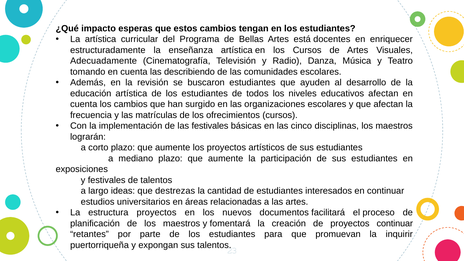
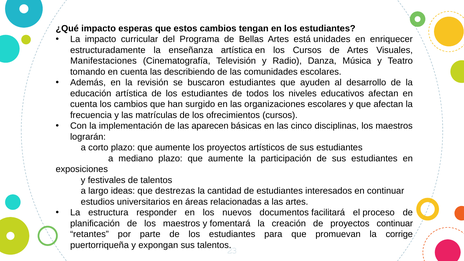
La artística: artística -> impacto
docentes: docentes -> unidades
Adecuadamente: Adecuadamente -> Manifestaciones
las festivales: festivales -> aparecen
estructura proyectos: proyectos -> responder
inquirir: inquirir -> corrige
